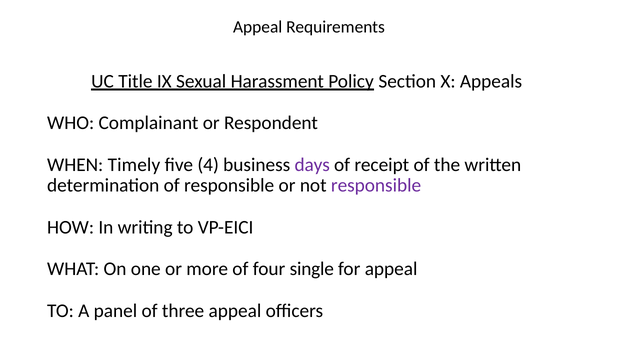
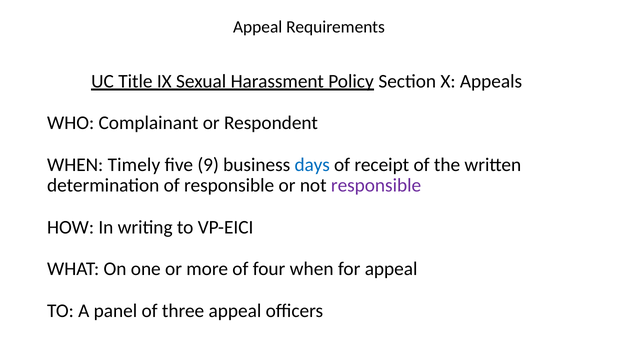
4: 4 -> 9
days colour: purple -> blue
four single: single -> when
